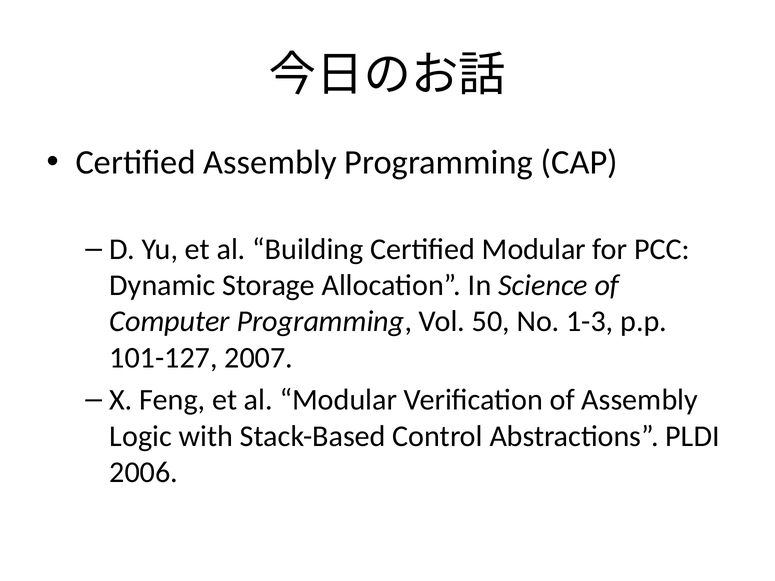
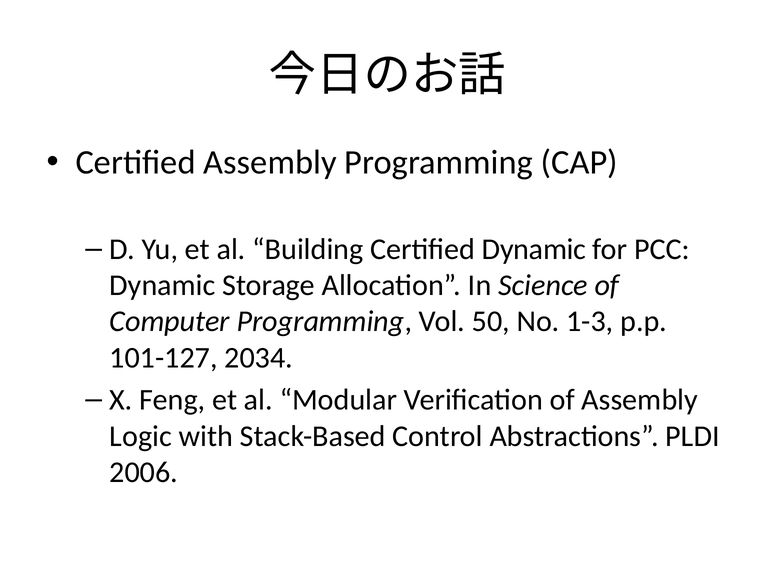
Certified Modular: Modular -> Dynamic
2007: 2007 -> 2034
